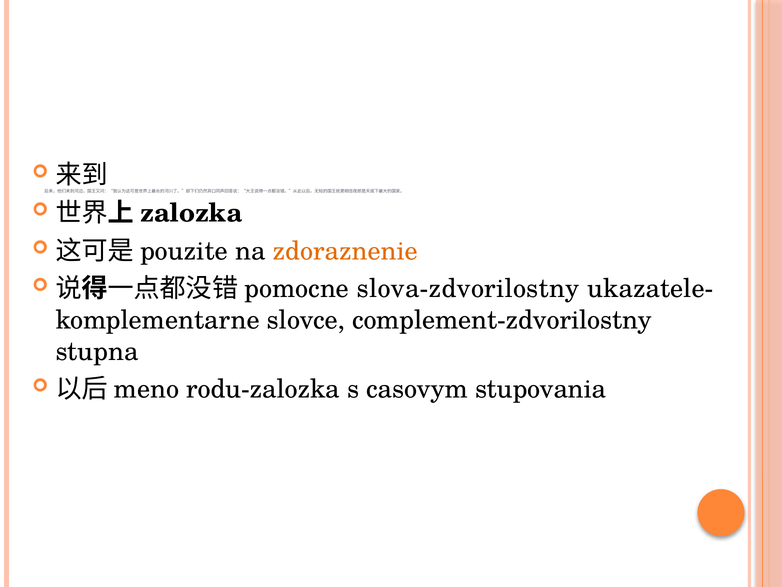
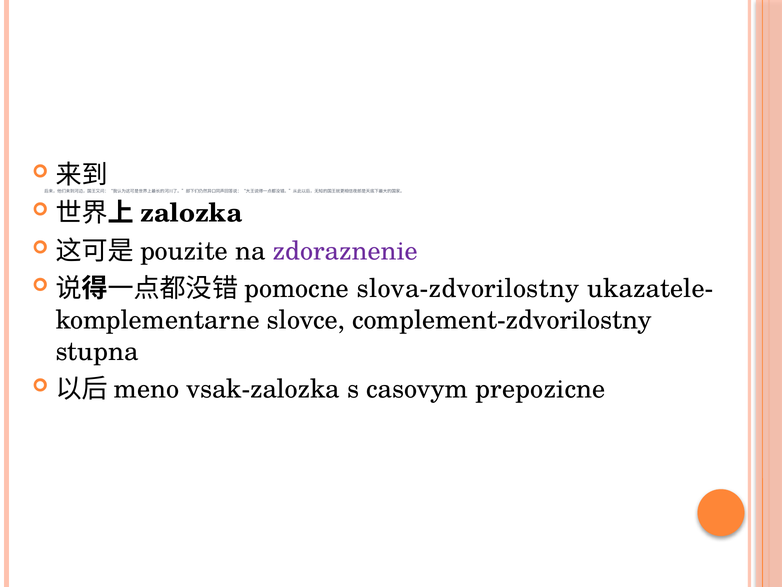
zdoraznenie colour: orange -> purple
rodu-zalozka: rodu-zalozka -> vsak-zalozka
stupovania: stupovania -> prepozicne
